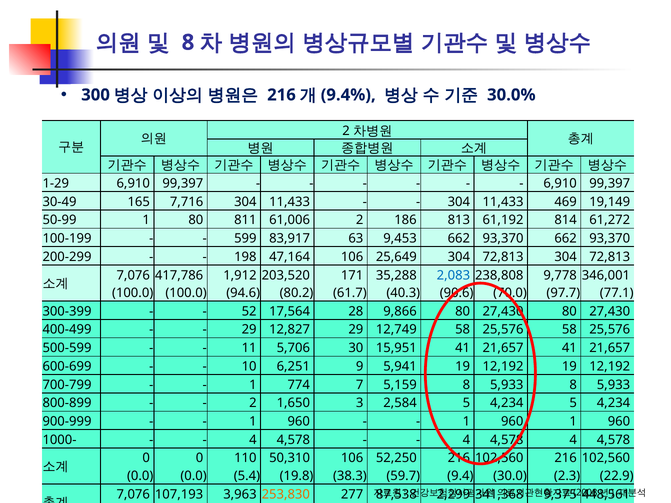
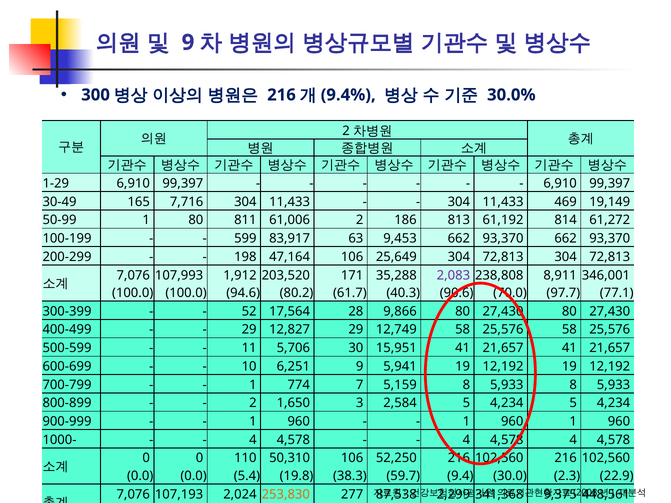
8 at (188, 42): 8 -> 9
417,786: 417,786 -> 107,993
2,083 colour: blue -> purple
9,778: 9,778 -> 8,911
3,963: 3,963 -> 2,024
